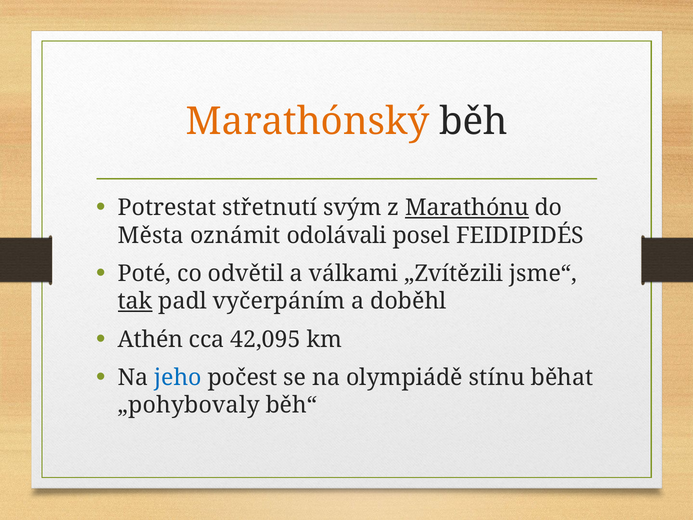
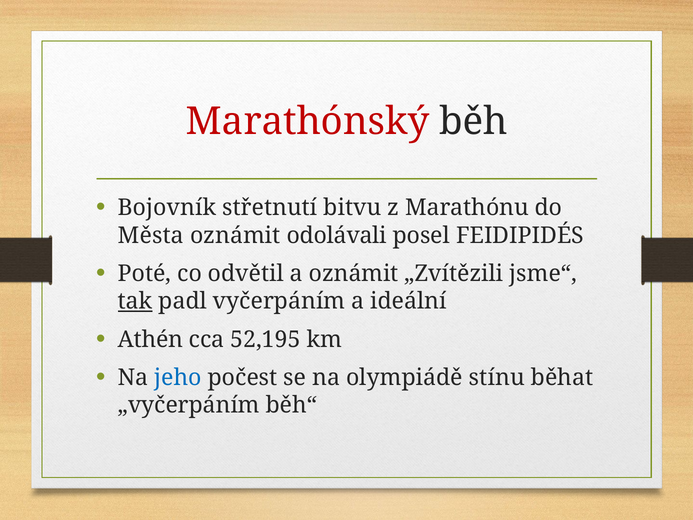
Marathónský colour: orange -> red
Potrestat: Potrestat -> Bojovník
svým: svým -> bitvu
Marathónu underline: present -> none
a válkami: válkami -> oznámit
doběhl: doběhl -> ideální
42,095: 42,095 -> 52,195
„pohybovaly: „pohybovaly -> „vyčerpáním
